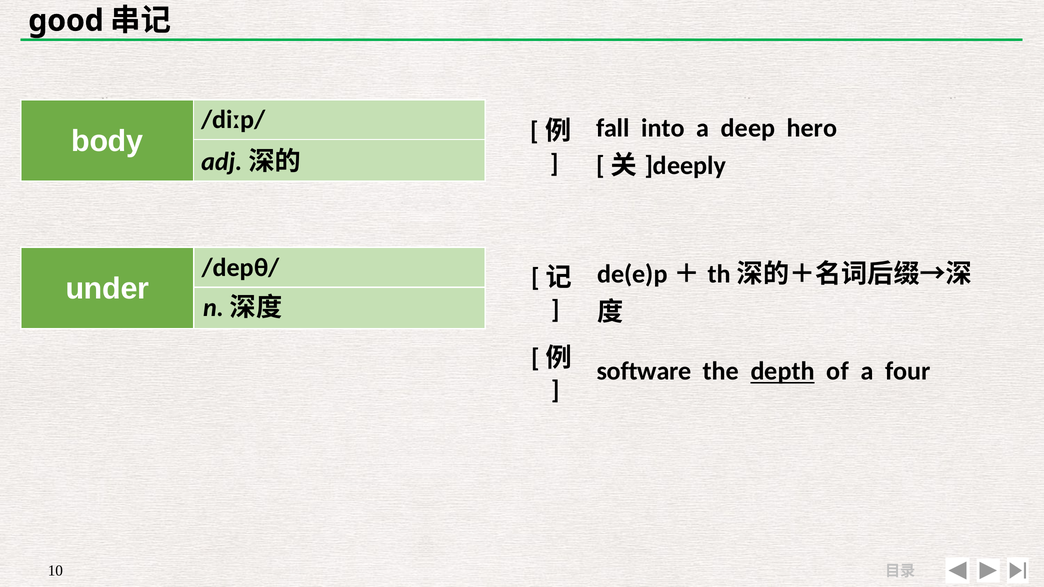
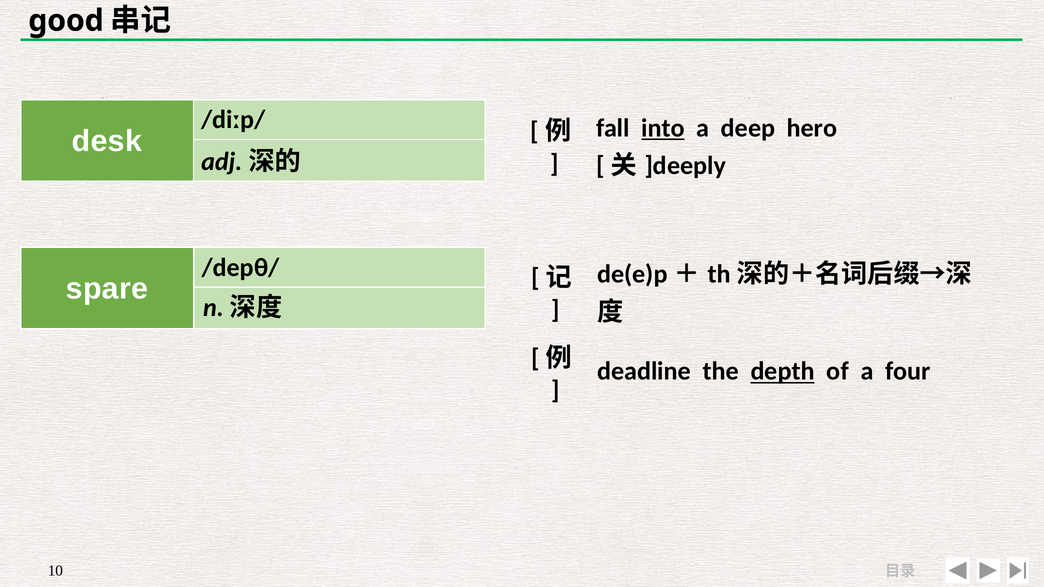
into underline: none -> present
body: body -> desk
under: under -> spare
software: software -> deadline
